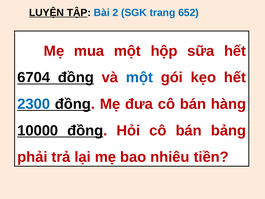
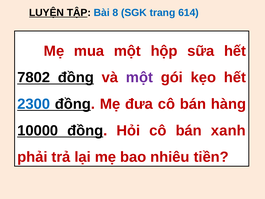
2: 2 -> 8
652: 652 -> 614
6704: 6704 -> 7802
một at (139, 77) colour: blue -> purple
bảng: bảng -> xanh
